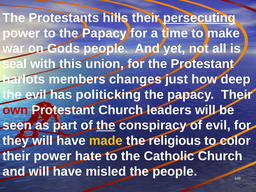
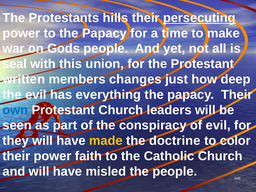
harlots: harlots -> written
politicking: politicking -> everything
own colour: red -> blue
the at (106, 125) underline: present -> none
religious: religious -> doctrine
hate: hate -> faith
